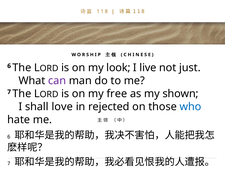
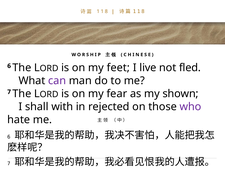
look: look -> feet
just: just -> fled
free: free -> fear
love: love -> with
who colour: blue -> purple
